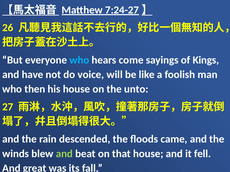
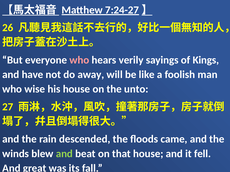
who at (79, 60) colour: light blue -> pink
come: come -> verily
voice: voice -> away
then: then -> wise
